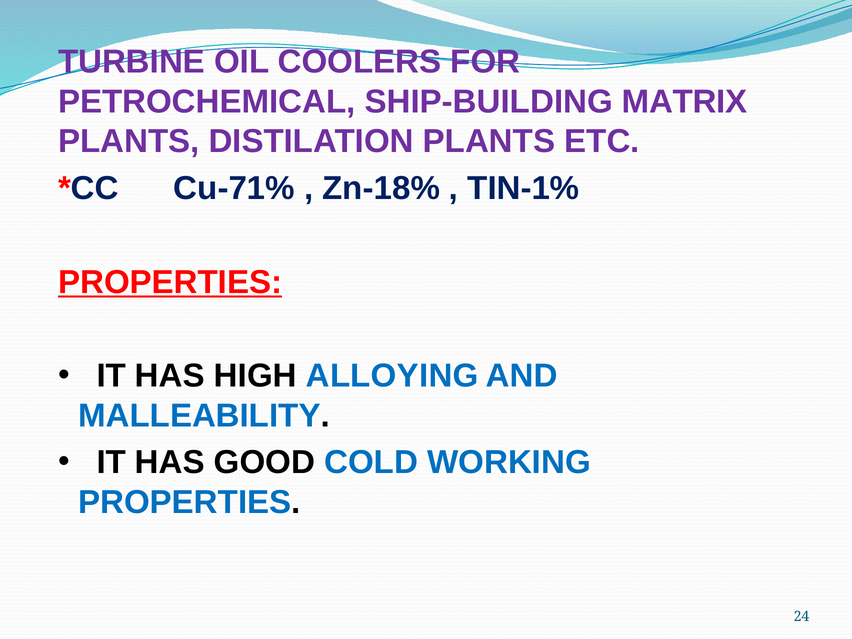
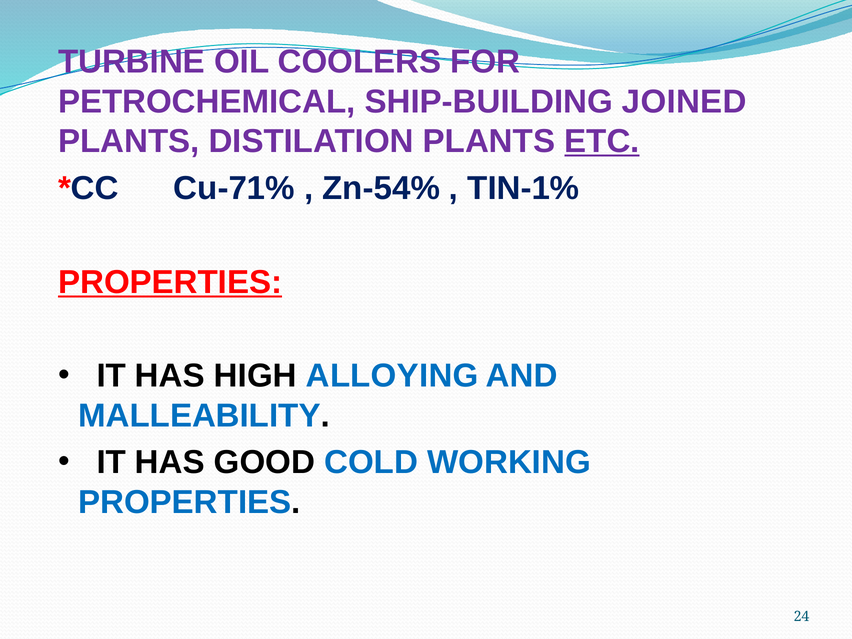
MATRIX: MATRIX -> JOINED
ETC underline: none -> present
Zn-18%: Zn-18% -> Zn-54%
